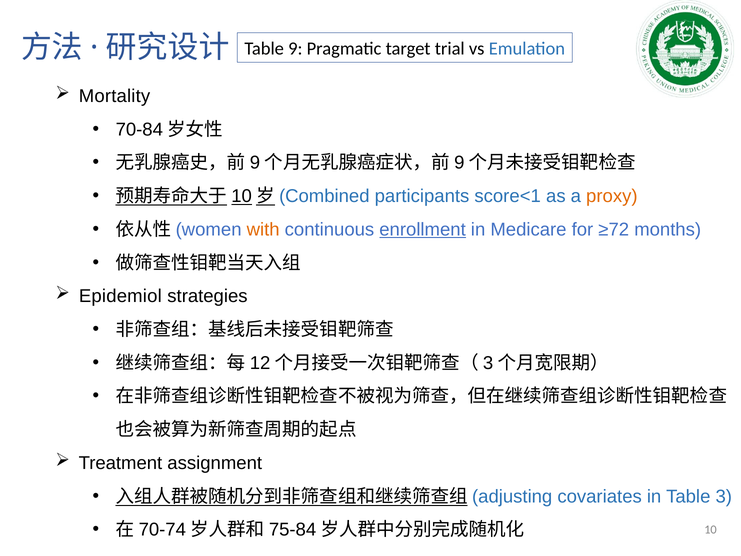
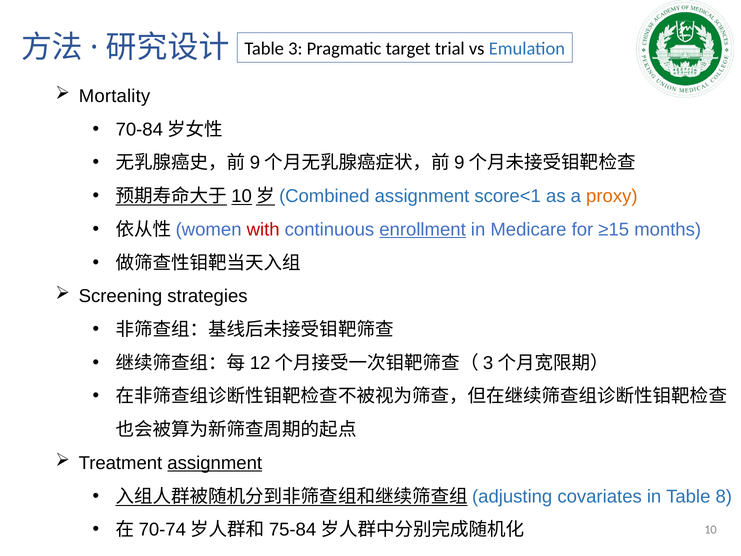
9: 9 -> 3
participants at (422, 196): participants -> assignment
with colour: orange -> red
≥72: ≥72 -> ≥15
Epidemiol: Epidemiol -> Screening
assignment at (215, 463) underline: none -> present
3: 3 -> 8
